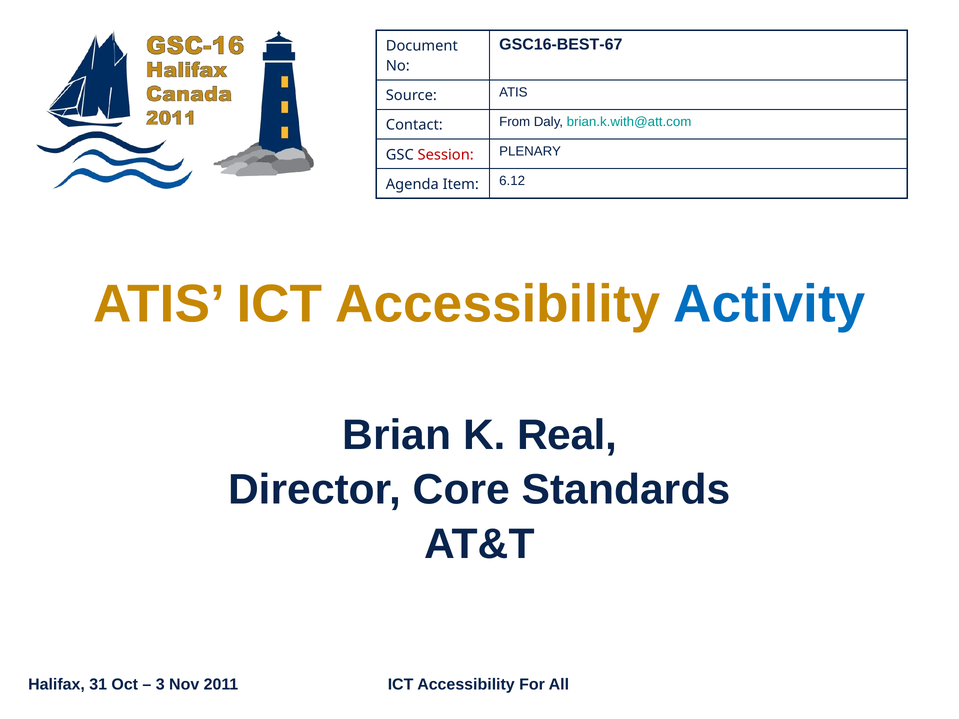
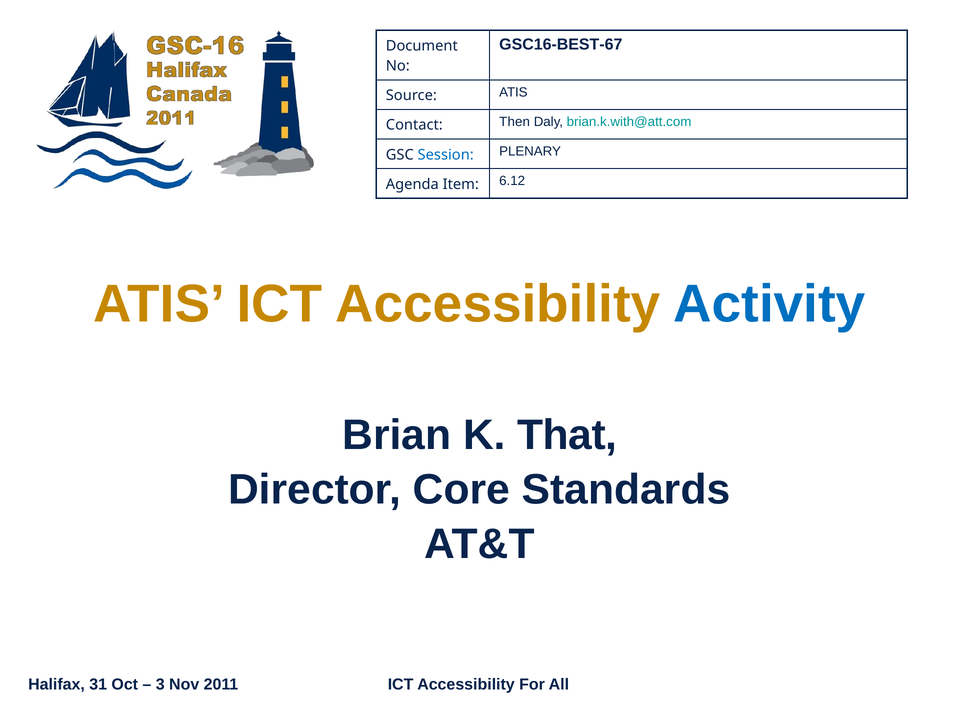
From: From -> Then
Session colour: red -> blue
Real: Real -> That
